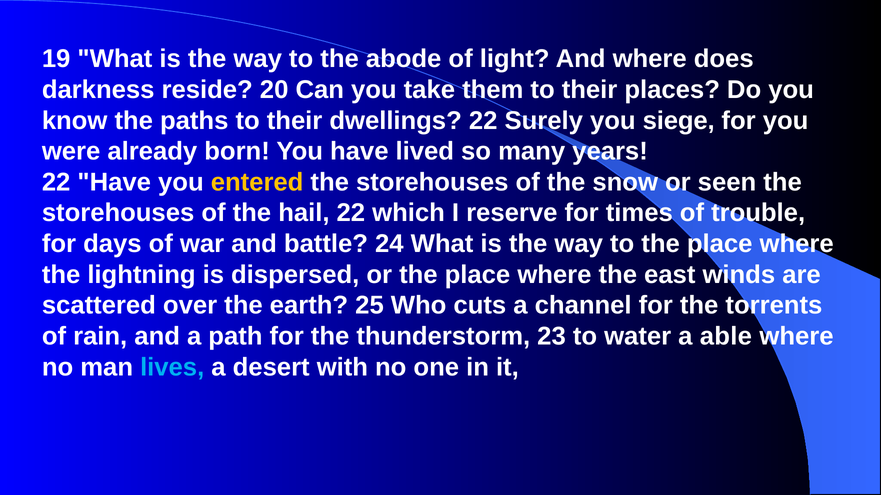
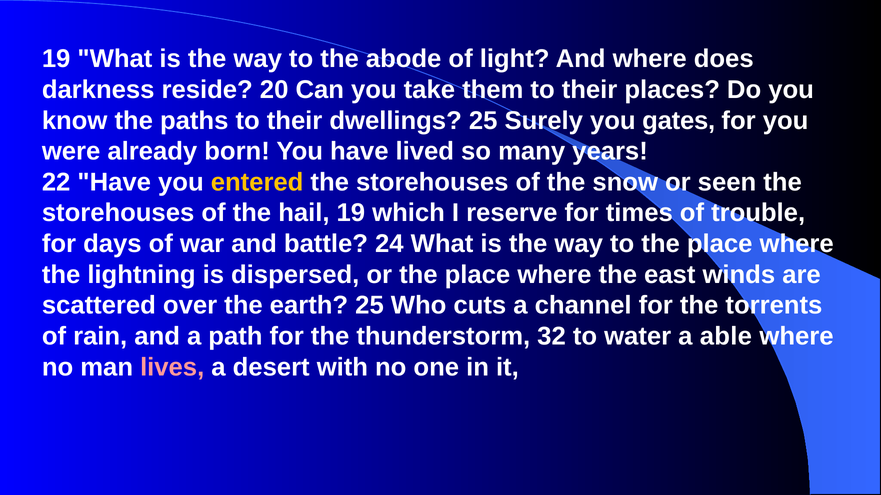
dwellings 22: 22 -> 25
siege: siege -> gates
hail 22: 22 -> 19
23: 23 -> 32
lives colour: light blue -> pink
